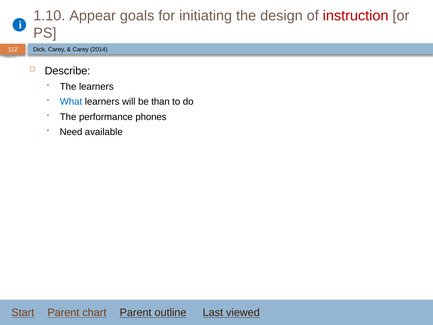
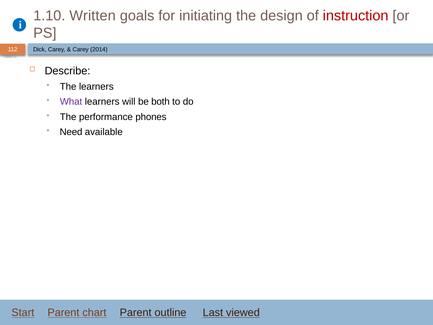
Appear: Appear -> Written
What colour: blue -> purple
than: than -> both
